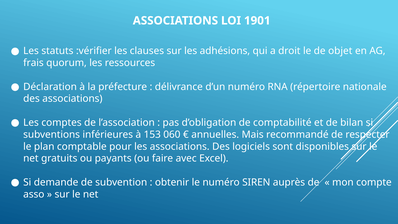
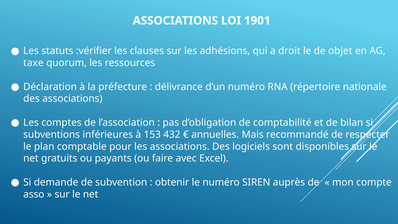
frais: frais -> taxe
060: 060 -> 432
